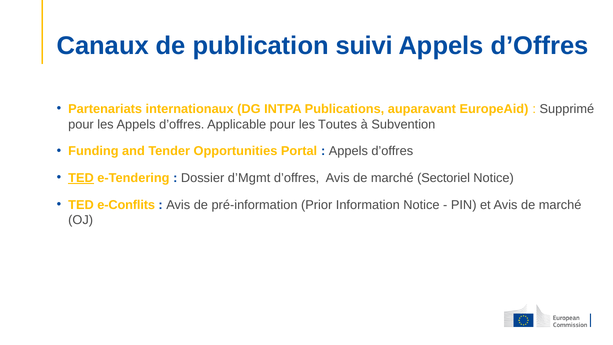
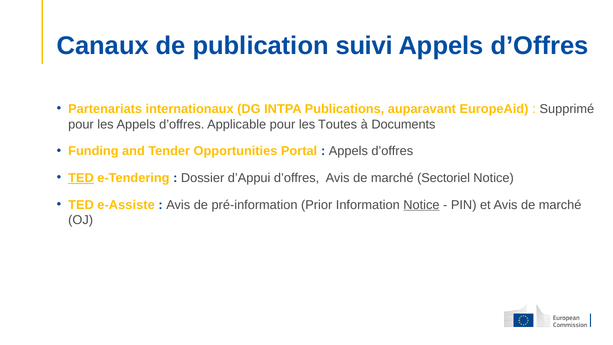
Subvention: Subvention -> Documents
d’Mgmt: d’Mgmt -> d’Appui
e-Conflits: e-Conflits -> e-Assiste
Notice at (421, 205) underline: none -> present
